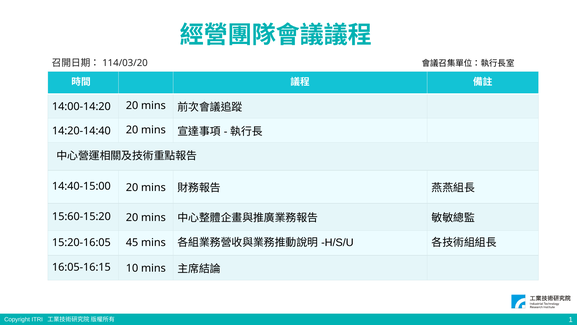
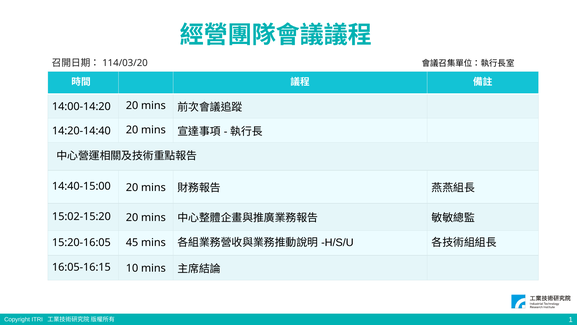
15:60-15:20: 15:60-15:20 -> 15:02-15:20
